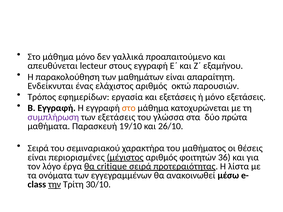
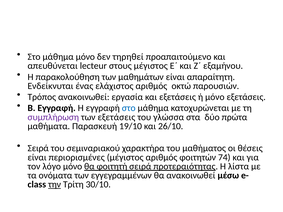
γαλλικά: γαλλικά -> τηρηθεί
στους εγγραφή: εγγραφή -> μέγιστος
Τρόπος εφημερίδων: εφημερίδων -> ανακοινωθεί
στο at (129, 108) colour: orange -> blue
μέγιστος at (125, 157) underline: present -> none
36: 36 -> 74
λόγο έργα: έργα -> μόνο
critique: critique -> φοιτητή
